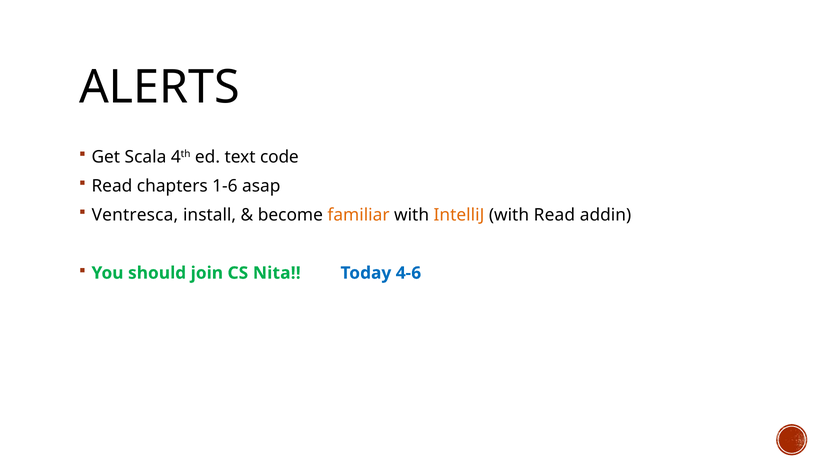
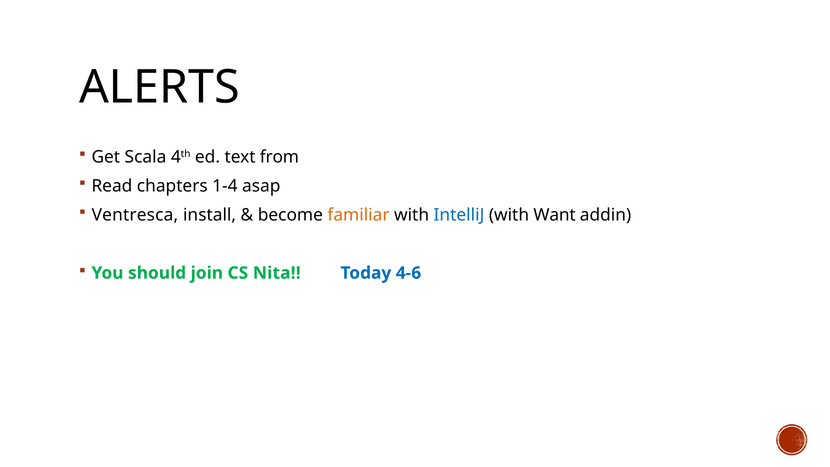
code: code -> from
1-6: 1-6 -> 1-4
IntelliJ colour: orange -> blue
with Read: Read -> Want
